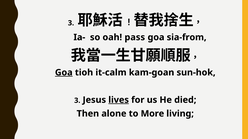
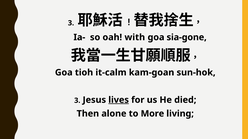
pass: pass -> with
sia-from: sia-from -> sia-gone
Goa at (64, 73) underline: present -> none
